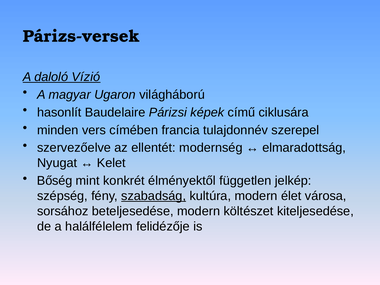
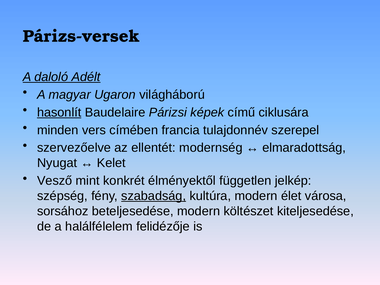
Vízió: Vízió -> Adélt
hasonlít underline: none -> present
Bőség: Bőség -> Vesző
